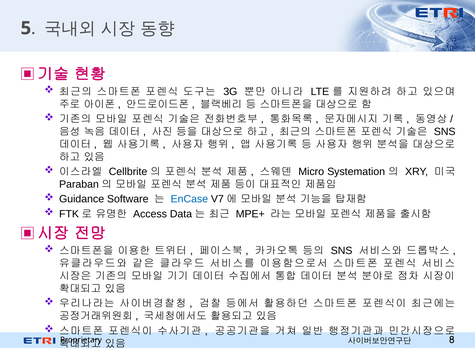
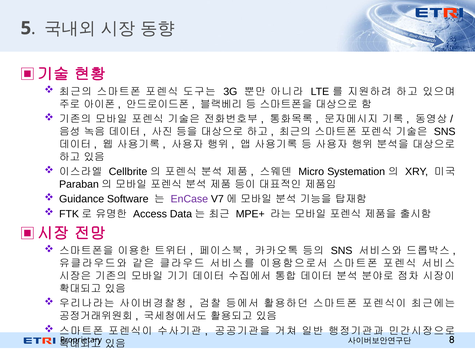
EnCase colour: blue -> purple
